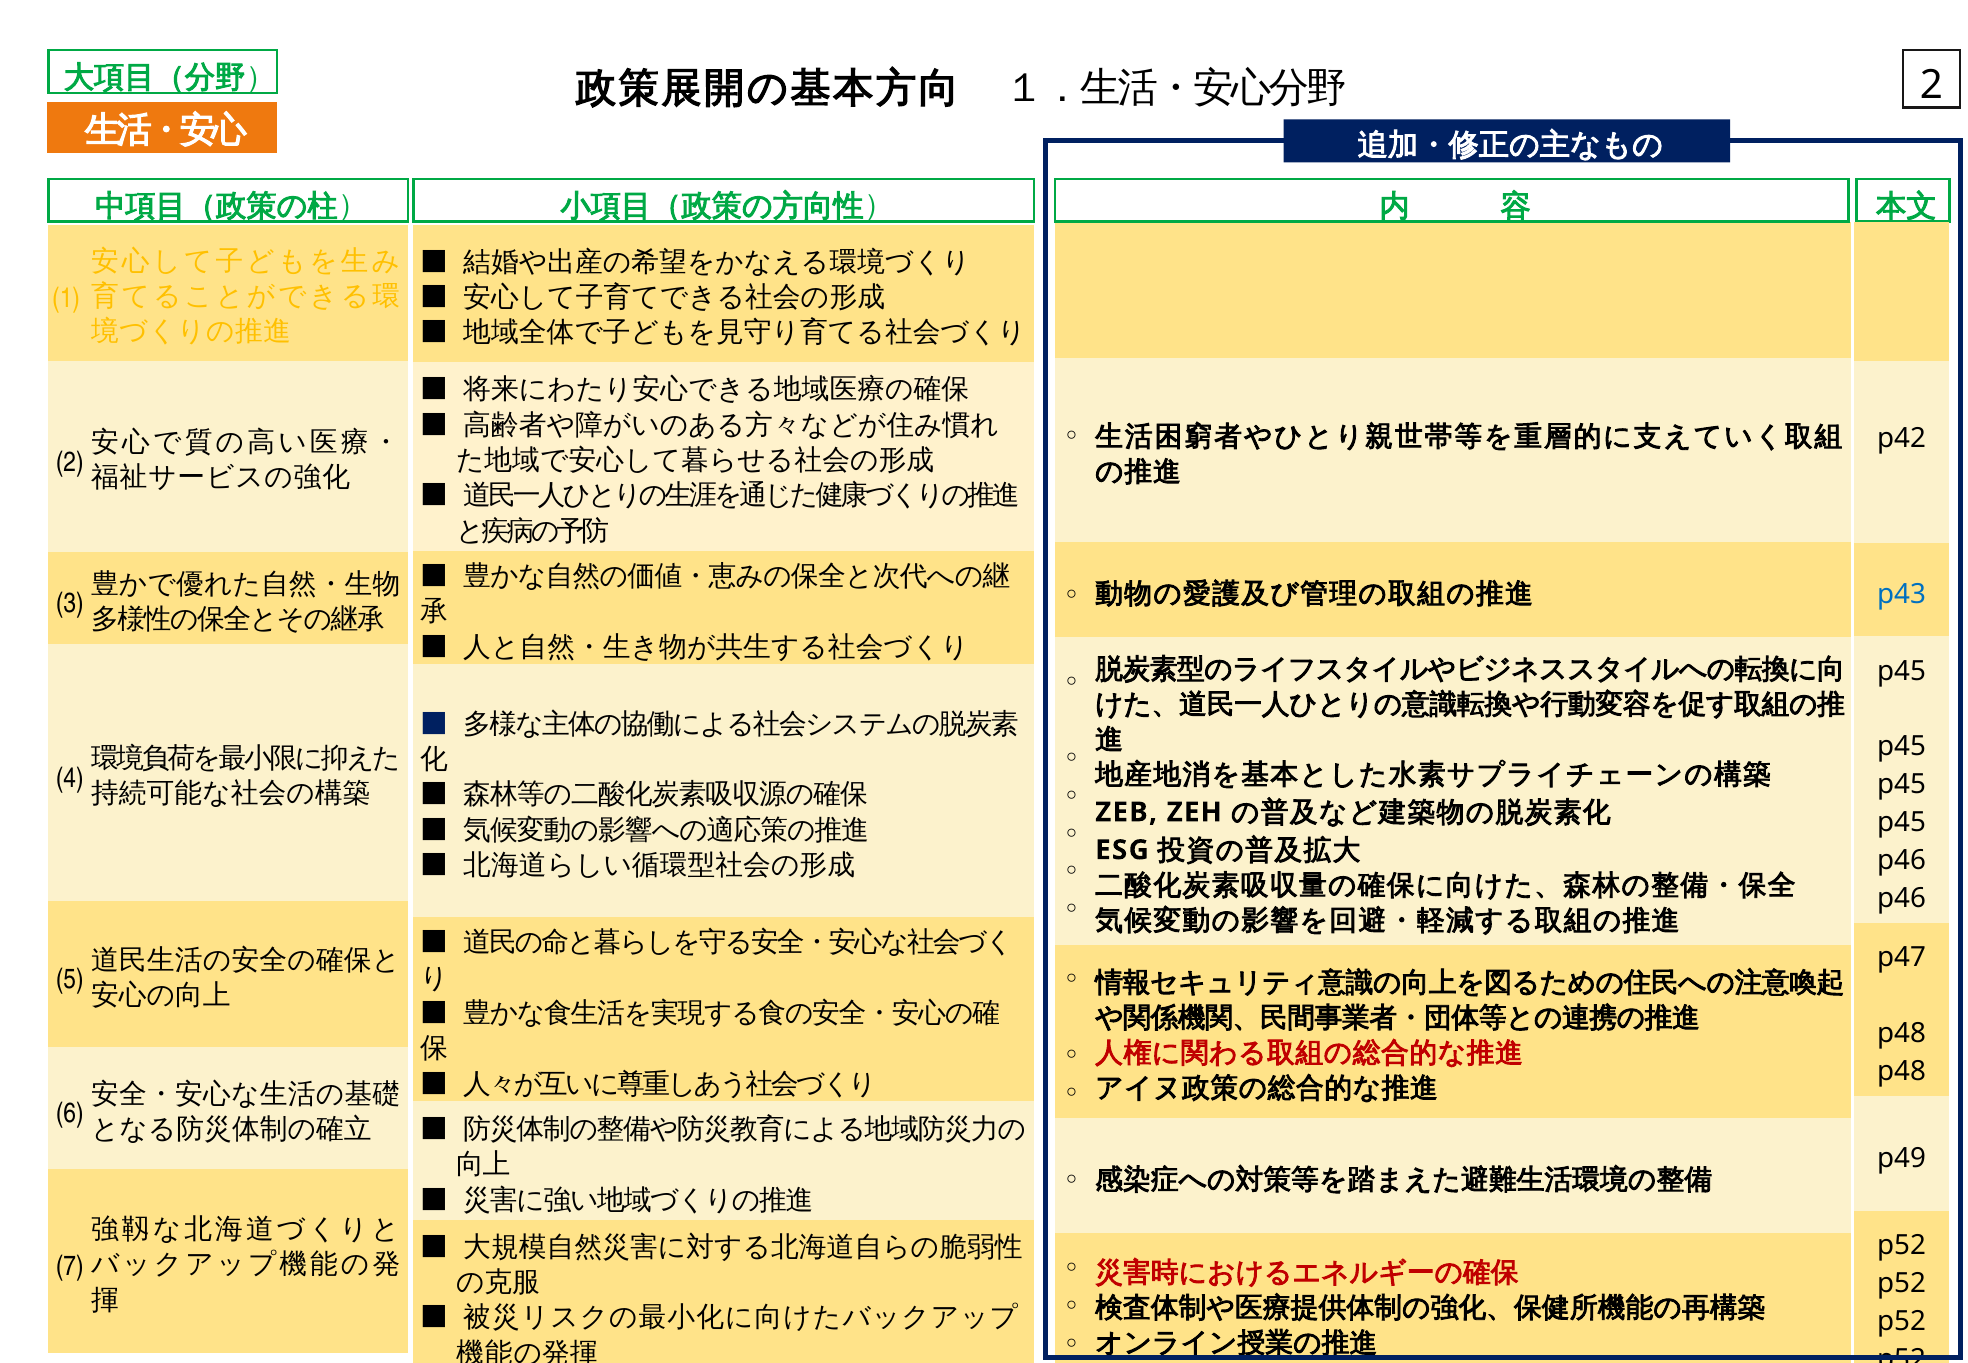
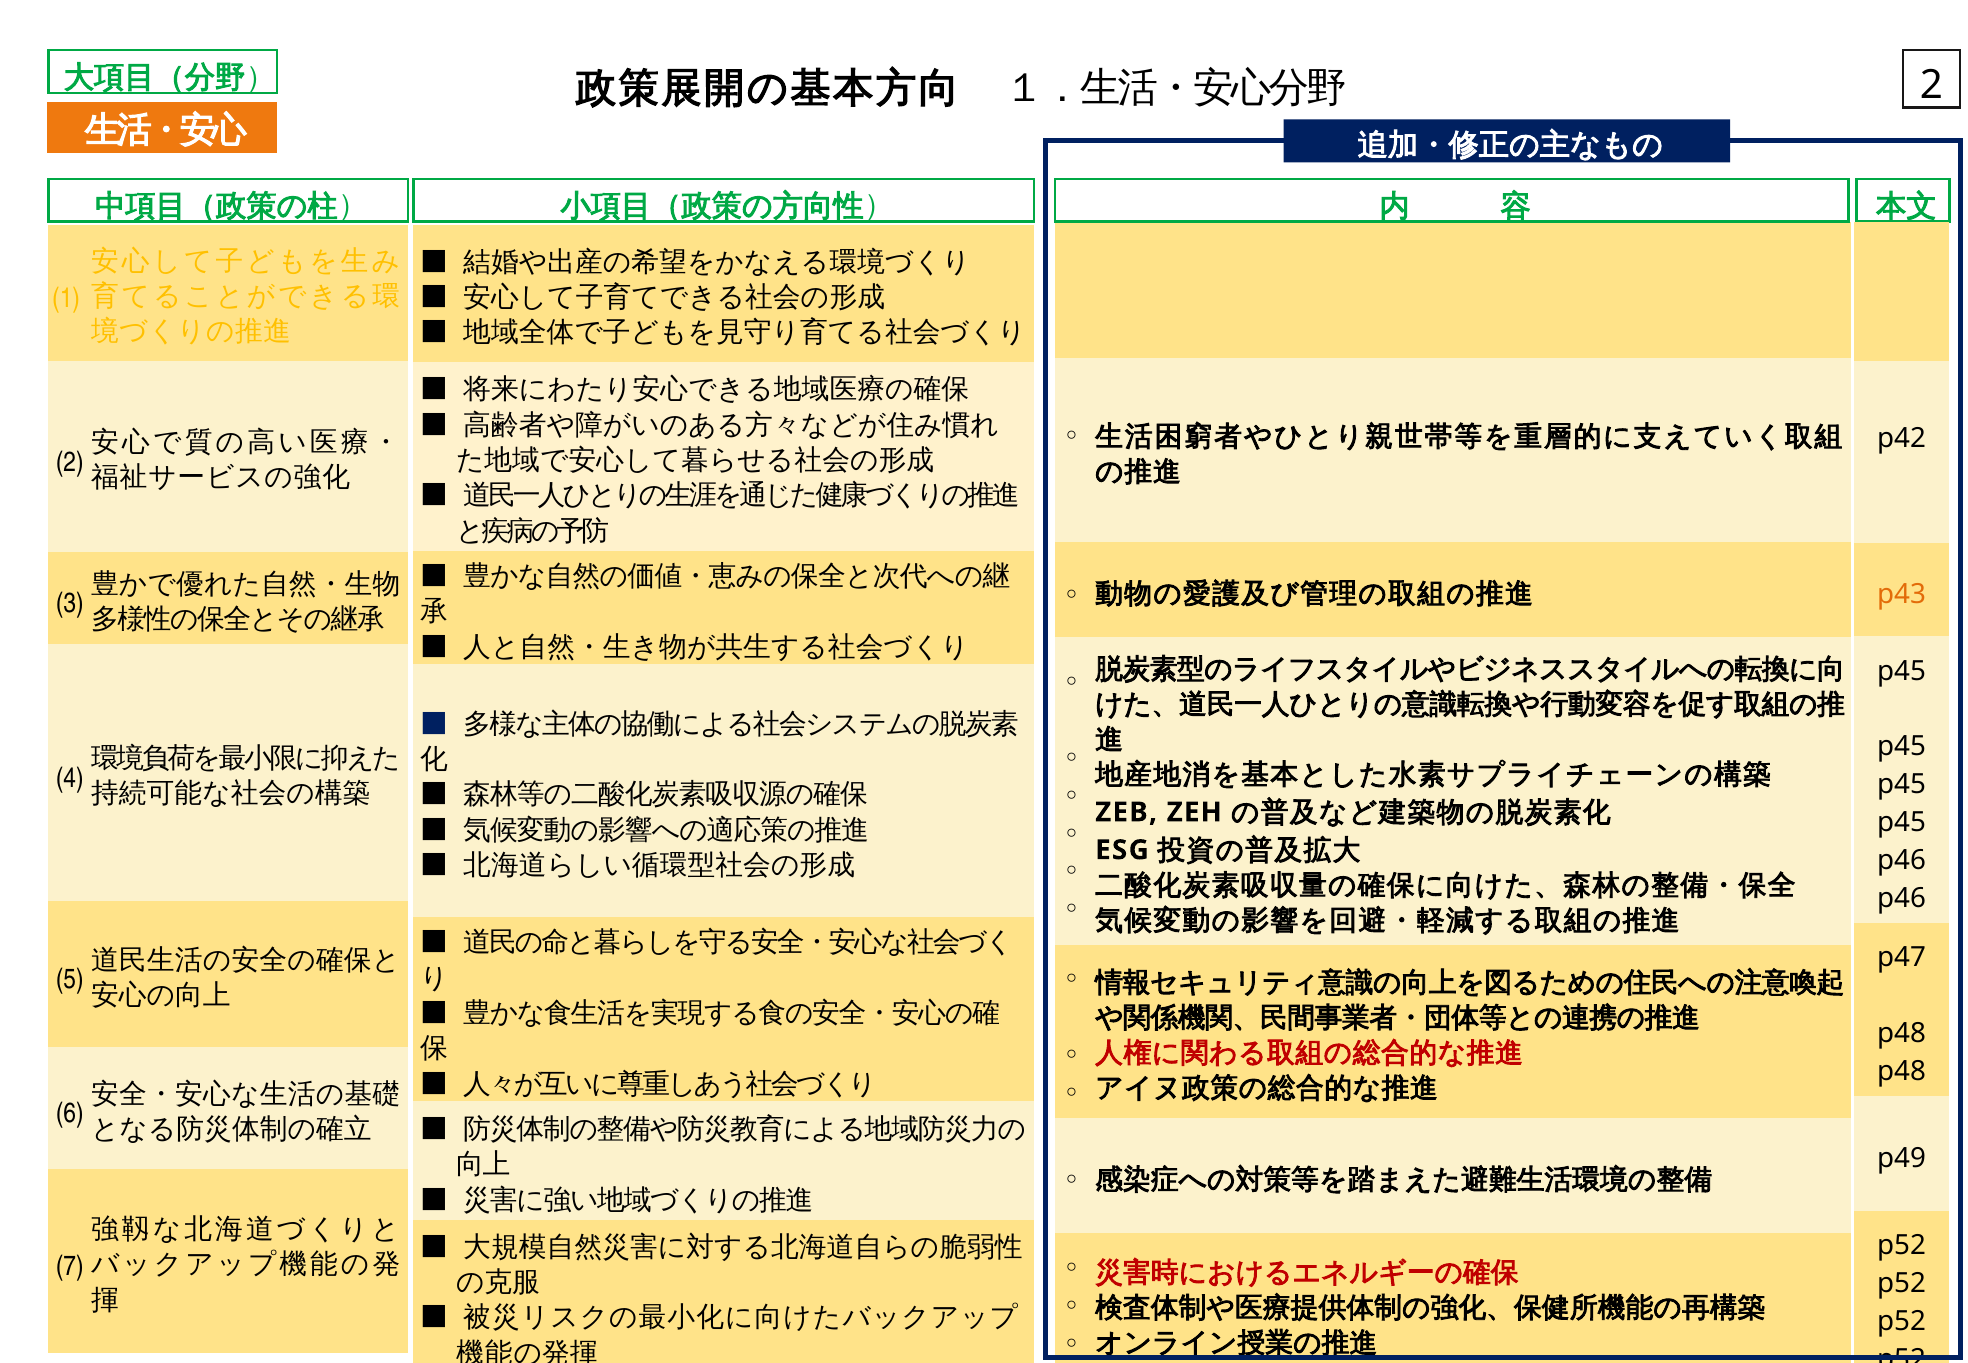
p43 colour: blue -> orange
